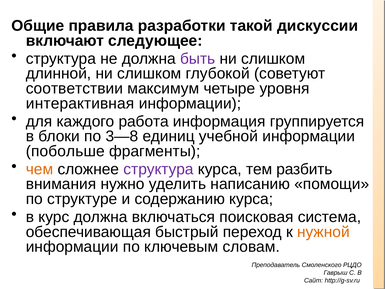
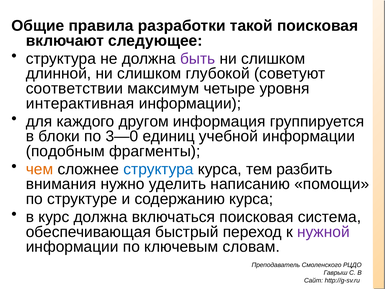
такой дискуссии: дискуссии -> поисковая
работа: работа -> другом
3—8: 3—8 -> 3—0
побольше: побольше -> подобным
структура at (158, 169) colour: purple -> blue
нужной colour: orange -> purple
